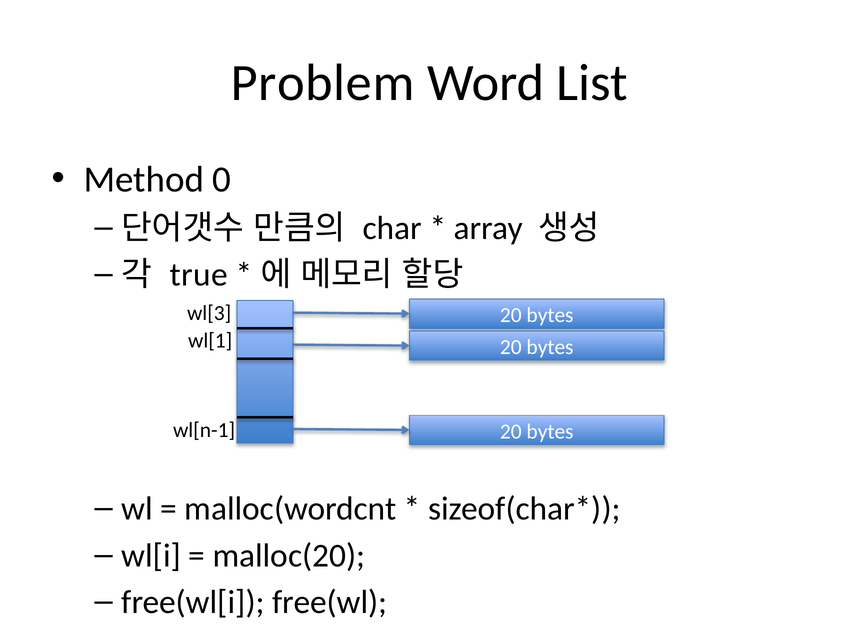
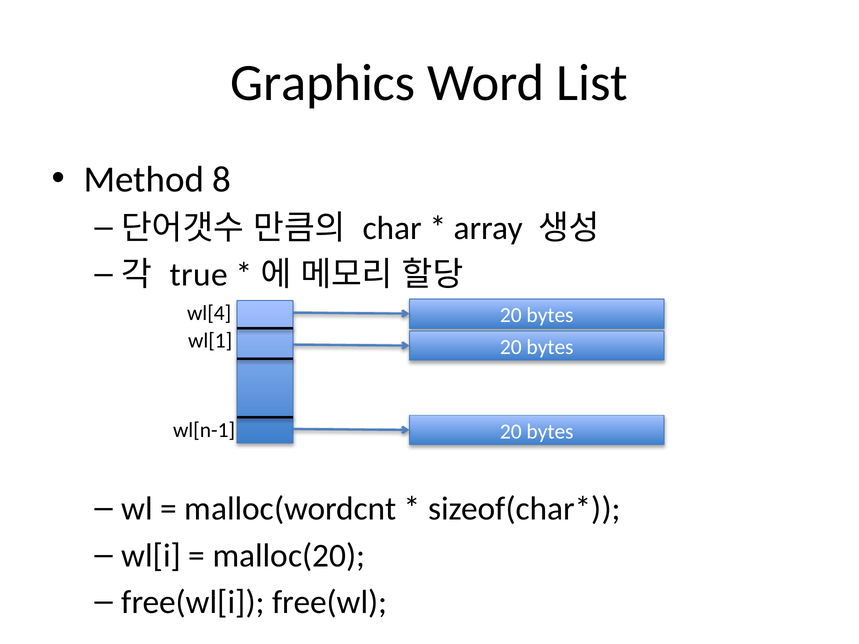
Problem: Problem -> Graphics
0: 0 -> 8
wl[3: wl[3 -> wl[4
